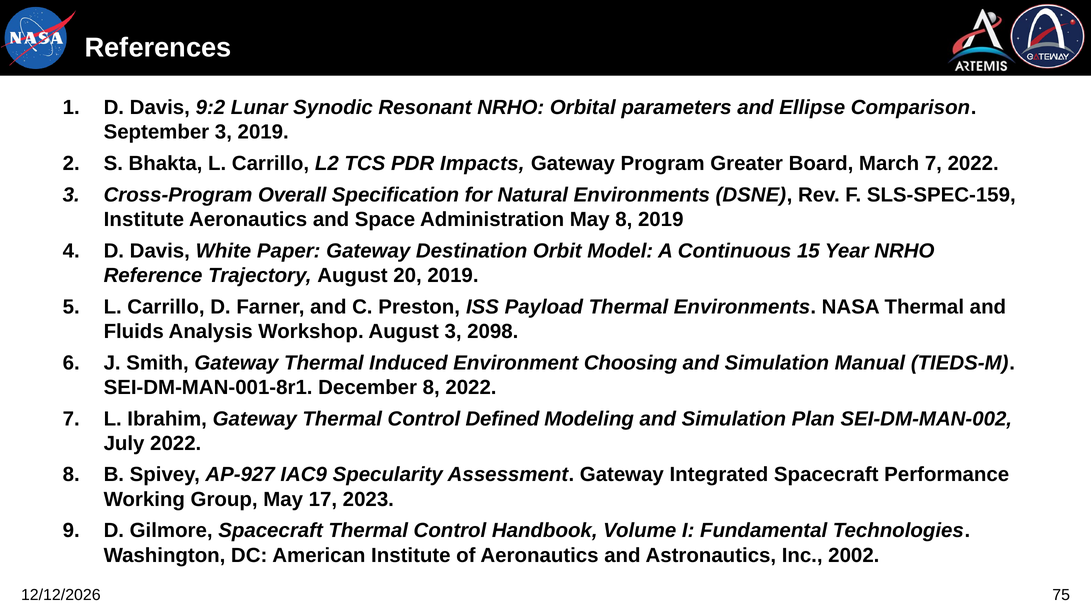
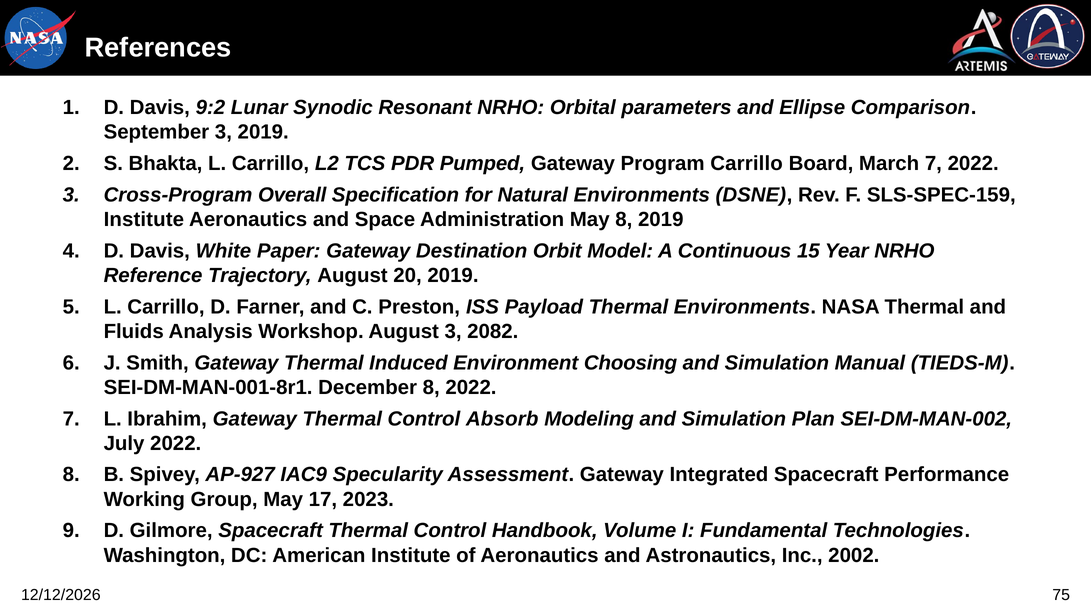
Impacts: Impacts -> Pumped
Program Greater: Greater -> Carrillo
2098: 2098 -> 2082
Defined: Defined -> Absorb
